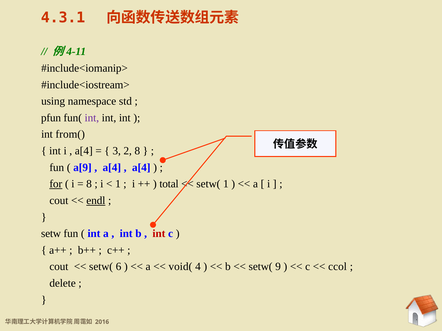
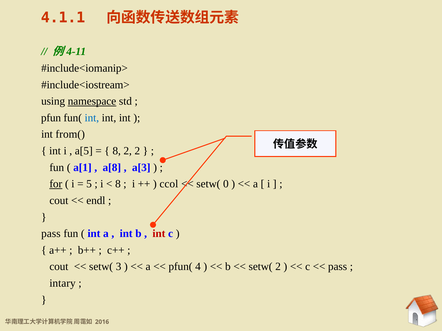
4.3.1: 4.3.1 -> 4.1.1
namespace underline: none -> present
int at (92, 118) colour: purple -> blue
a[4 at (84, 151): a[4 -> a[5
3 at (117, 151): 3 -> 8
2 8: 8 -> 2
a[9: a[9 -> a[1
a[4 at (112, 168): a[4 -> a[8
a[4 at (141, 168): a[4 -> a[3
8 at (89, 184): 8 -> 5
1 at (118, 184): 1 -> 8
total: total -> ccol
setw( 1: 1 -> 0
endl underline: present -> none
setw at (51, 234): setw -> pass
6: 6 -> 3
void(: void( -> pfun(
setw( 9: 9 -> 2
ccol at (338, 267): ccol -> pass
delete: delete -> intary
